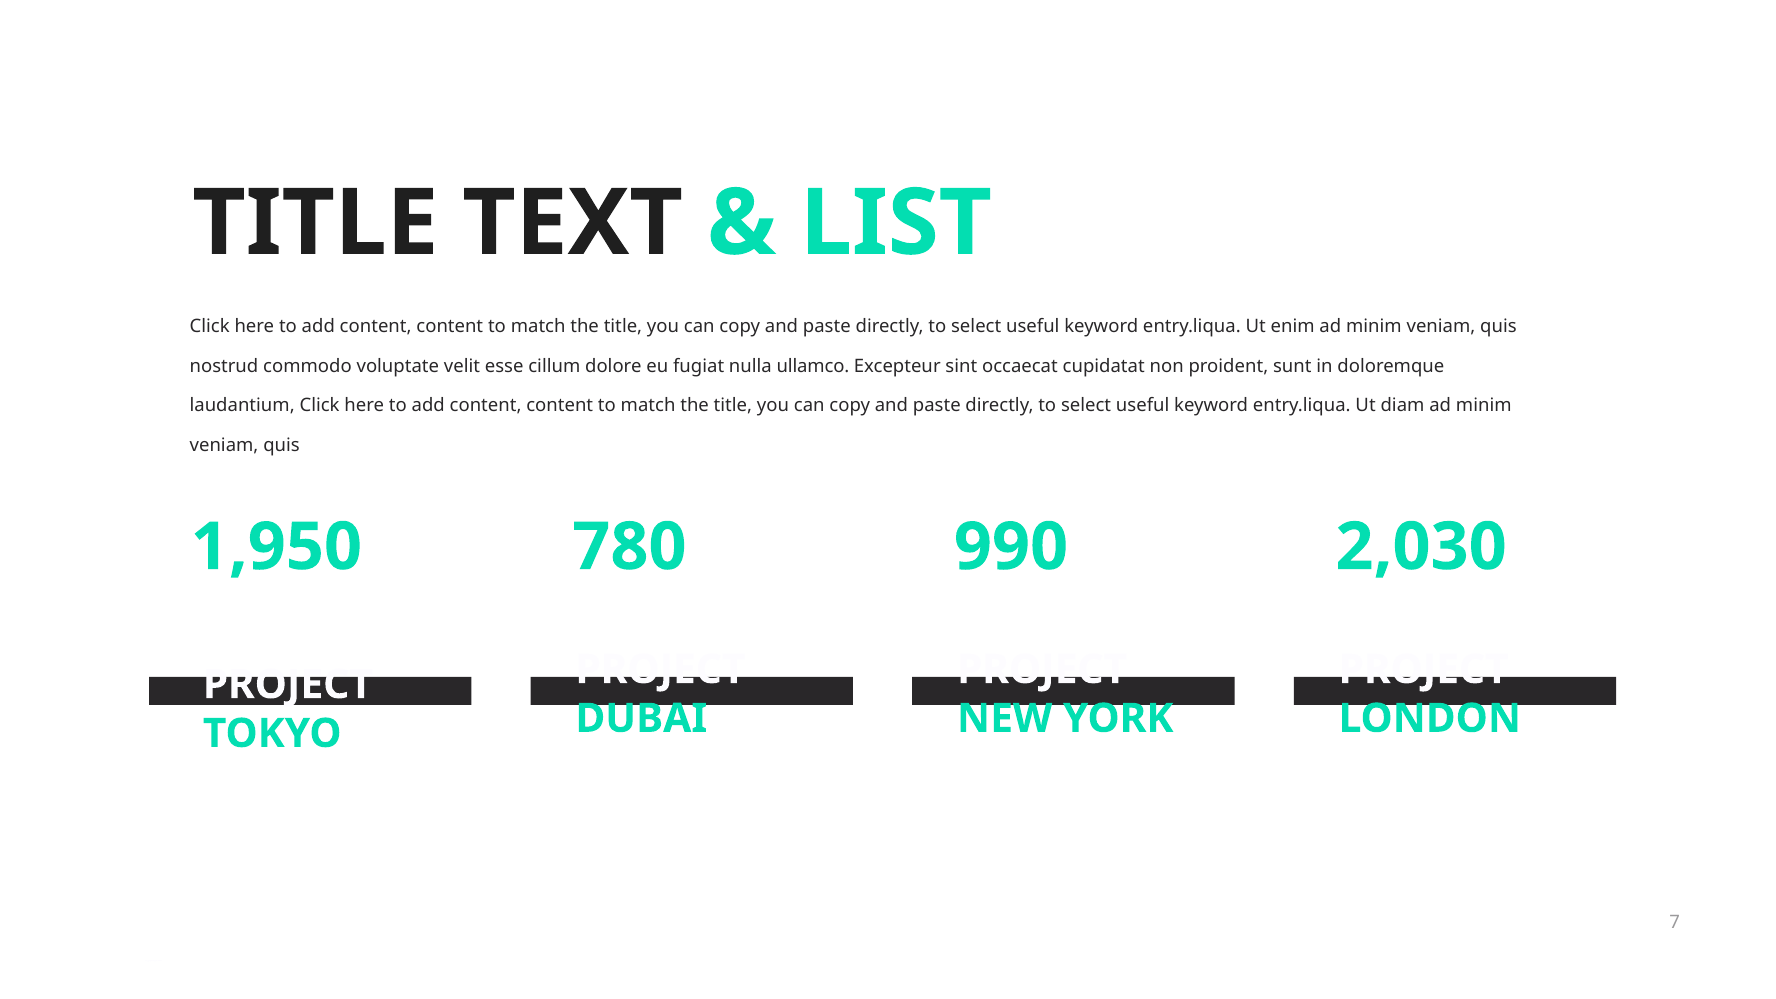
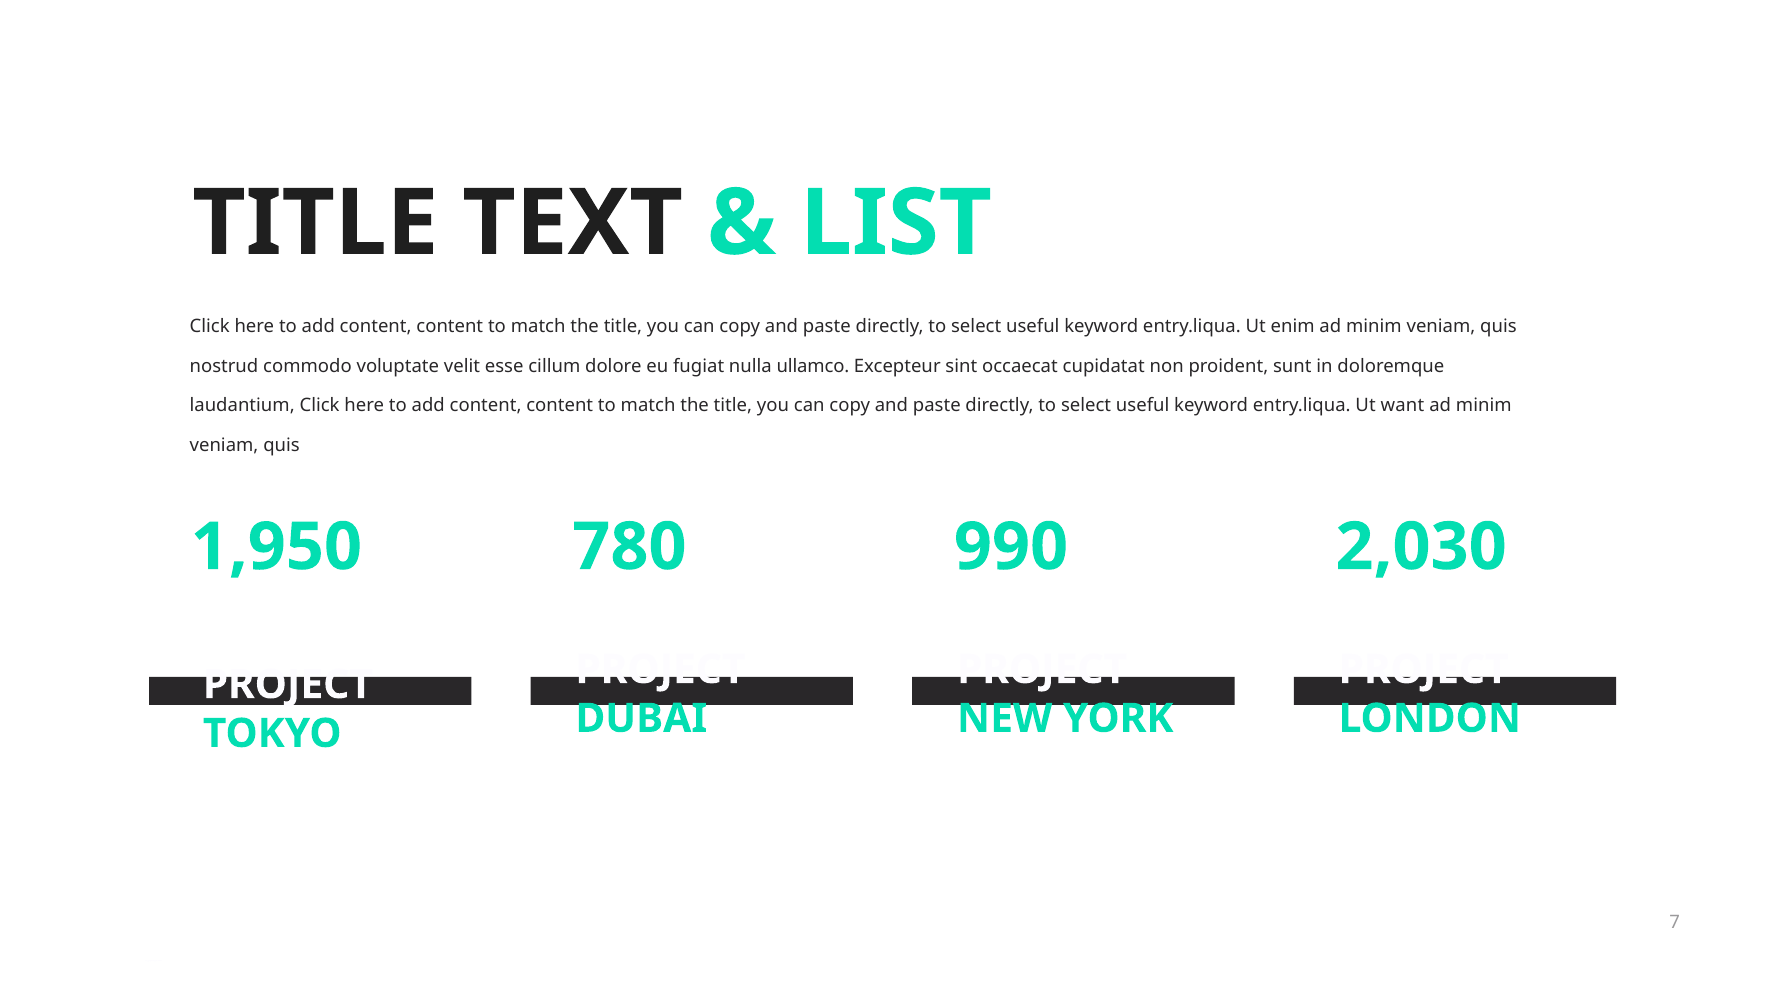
diam: diam -> want
